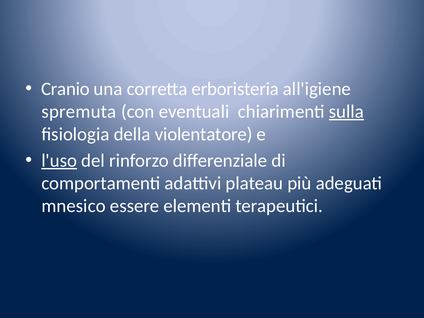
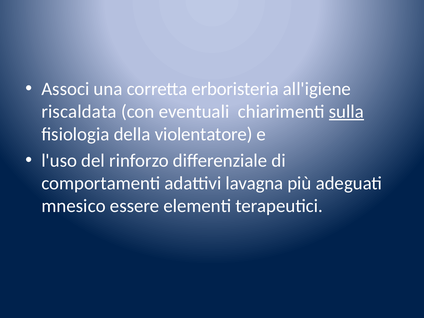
Cranio: Cranio -> Associ
spremuta: spremuta -> riscaldata
l'uso underline: present -> none
plateau: plateau -> lavagna
